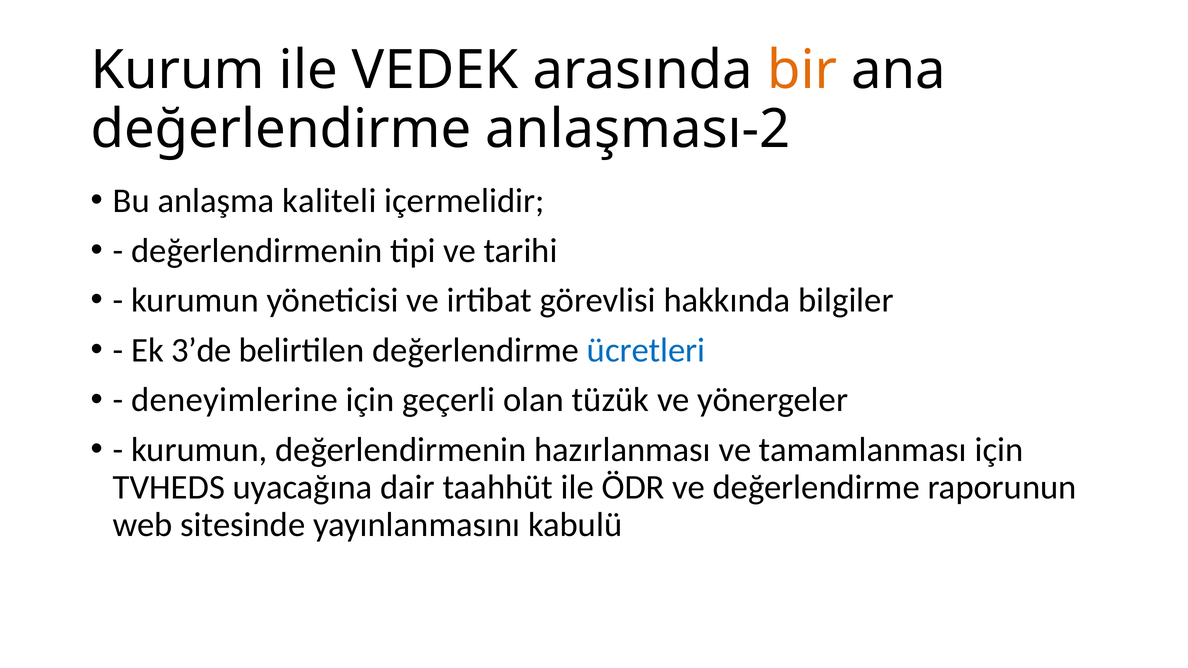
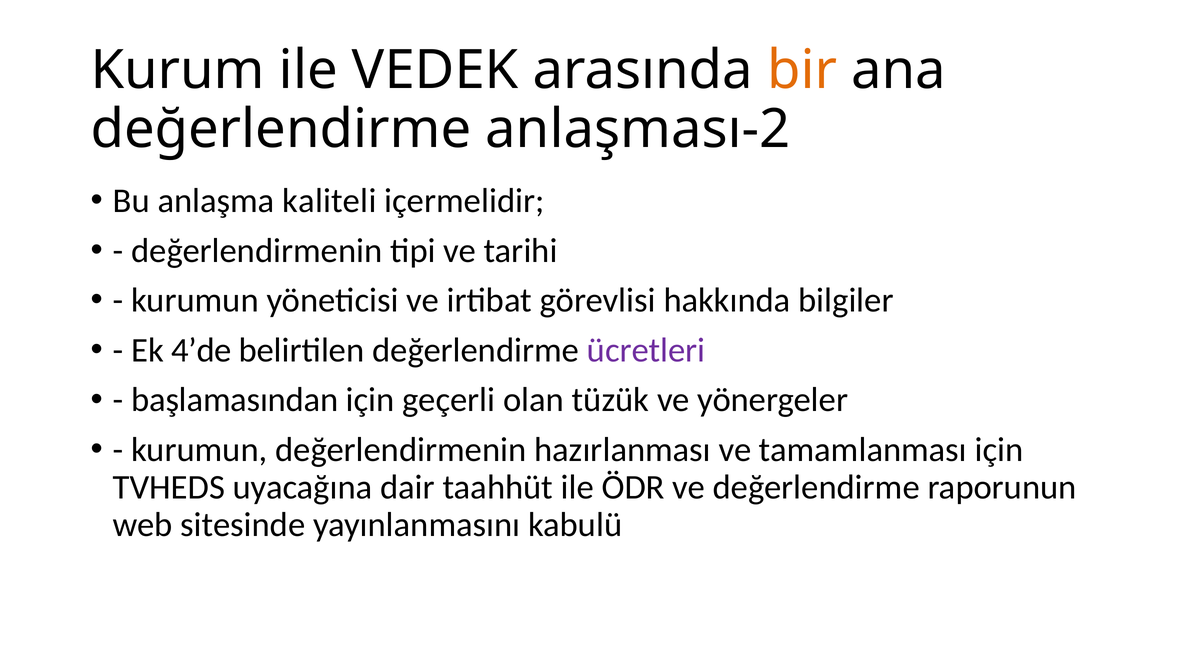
3’de: 3’de -> 4’de
ücretleri colour: blue -> purple
deneyimlerine: deneyimlerine -> başlamasından
